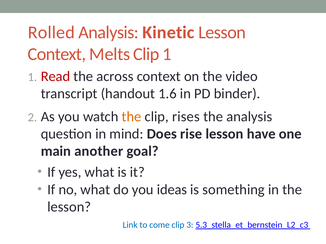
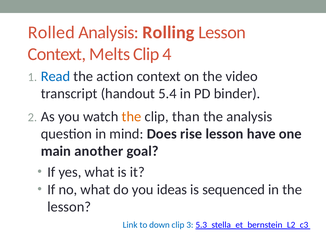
Kinetic: Kinetic -> Rolling
Clip 1: 1 -> 4
Read colour: red -> blue
across: across -> action
1.6: 1.6 -> 5.4
rises: rises -> than
something: something -> sequenced
come: come -> down
